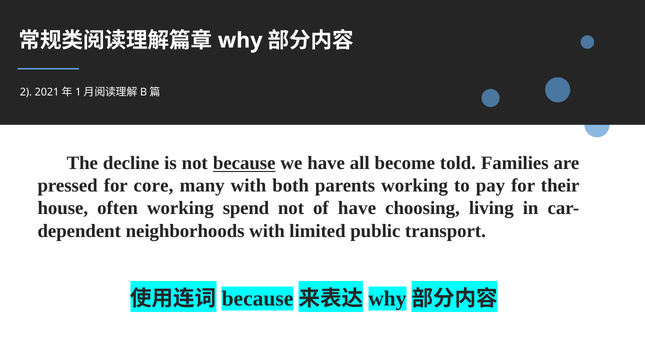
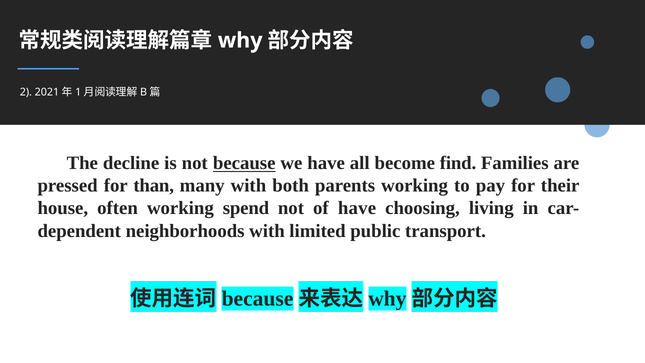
told: told -> find
core: core -> than
